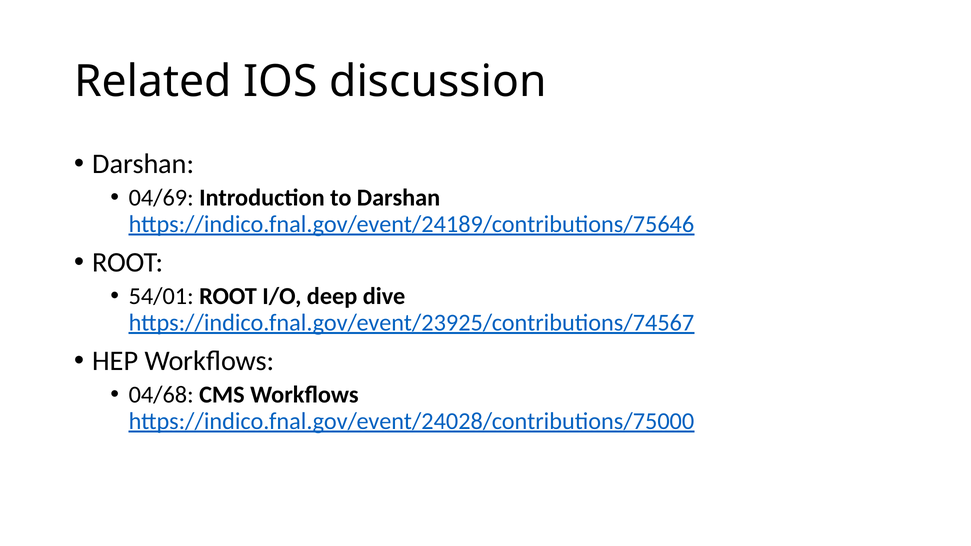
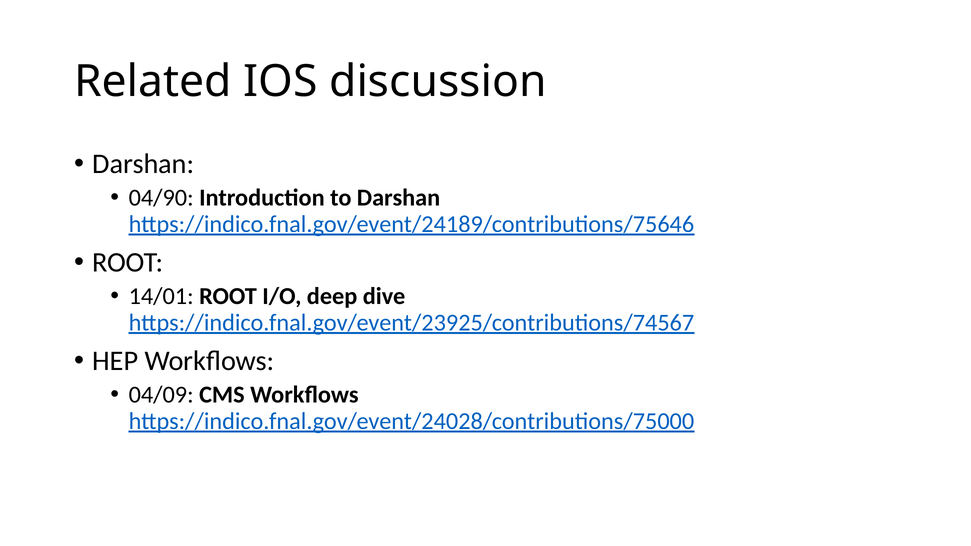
04/69: 04/69 -> 04/90
54/01: 54/01 -> 14/01
04/68: 04/68 -> 04/09
